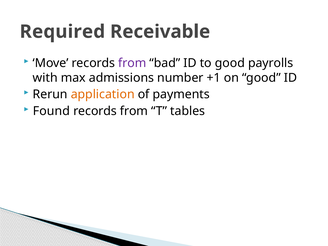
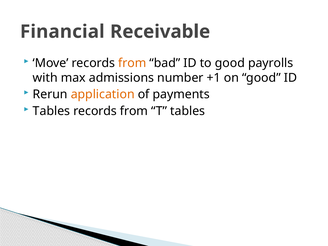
Required: Required -> Financial
from at (132, 63) colour: purple -> orange
Found at (51, 111): Found -> Tables
